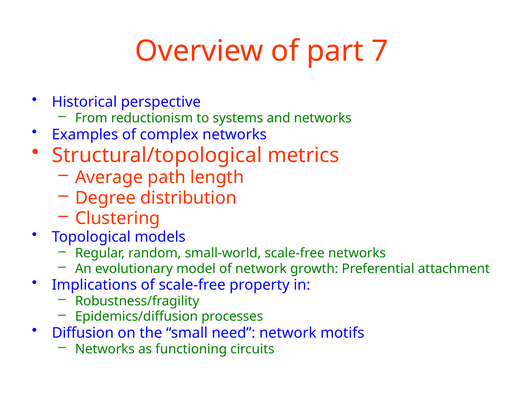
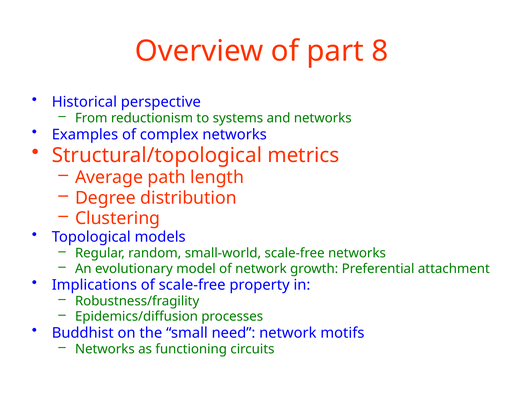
7: 7 -> 8
Diffusion: Diffusion -> Buddhist
